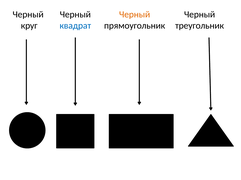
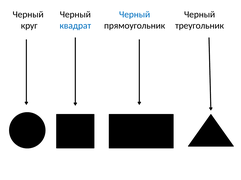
Черный at (135, 14) colour: orange -> blue
